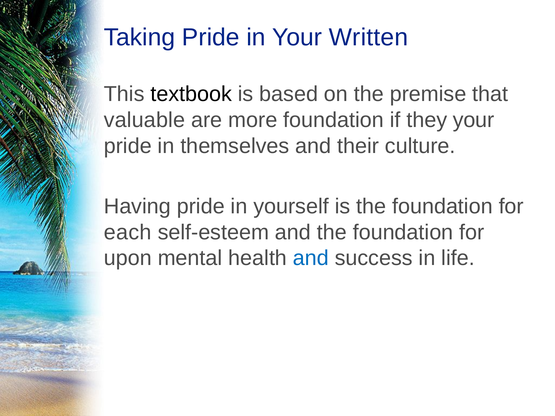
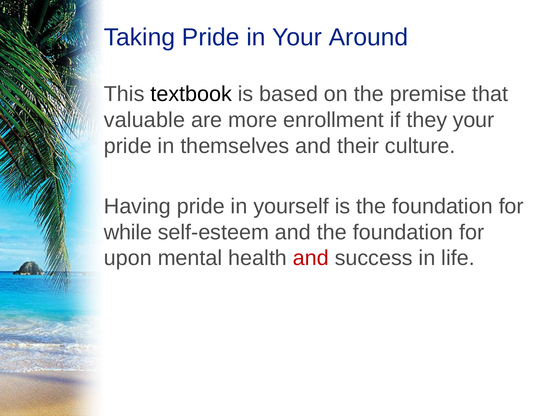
Written: Written -> Around
more foundation: foundation -> enrollment
each: each -> while
and at (311, 258) colour: blue -> red
